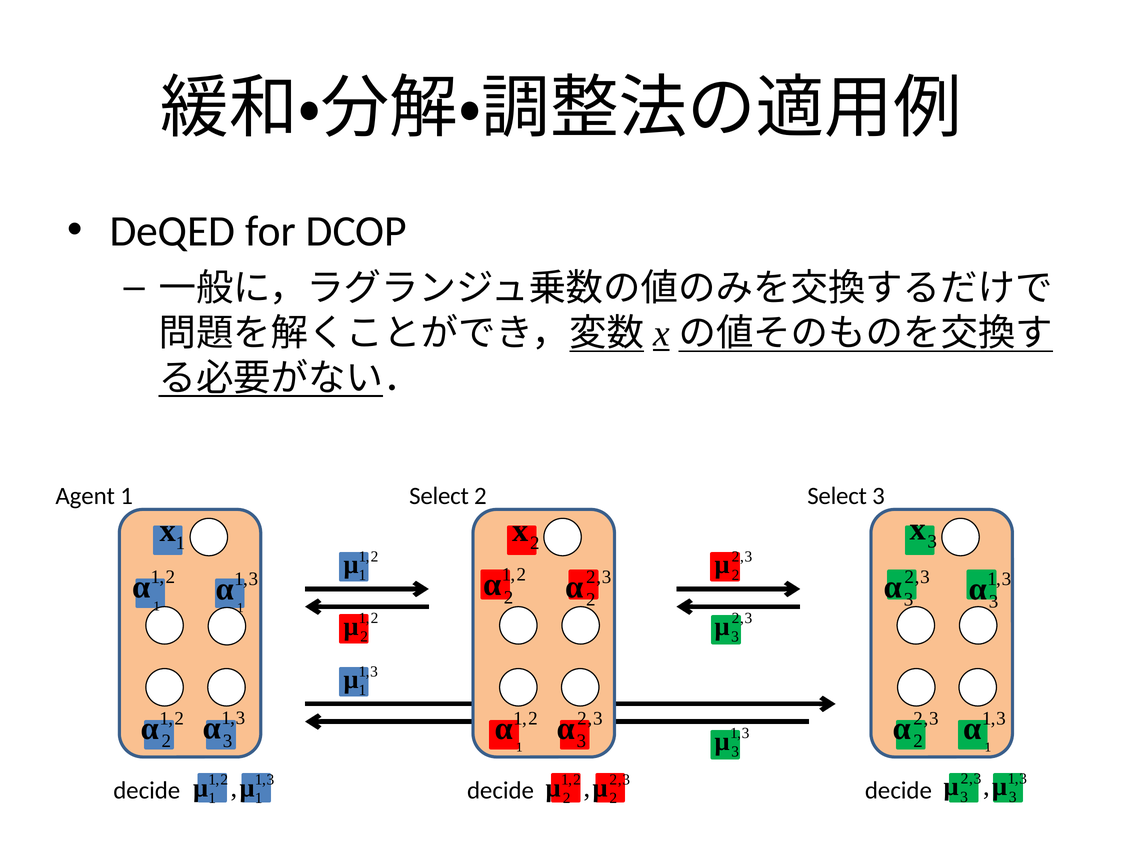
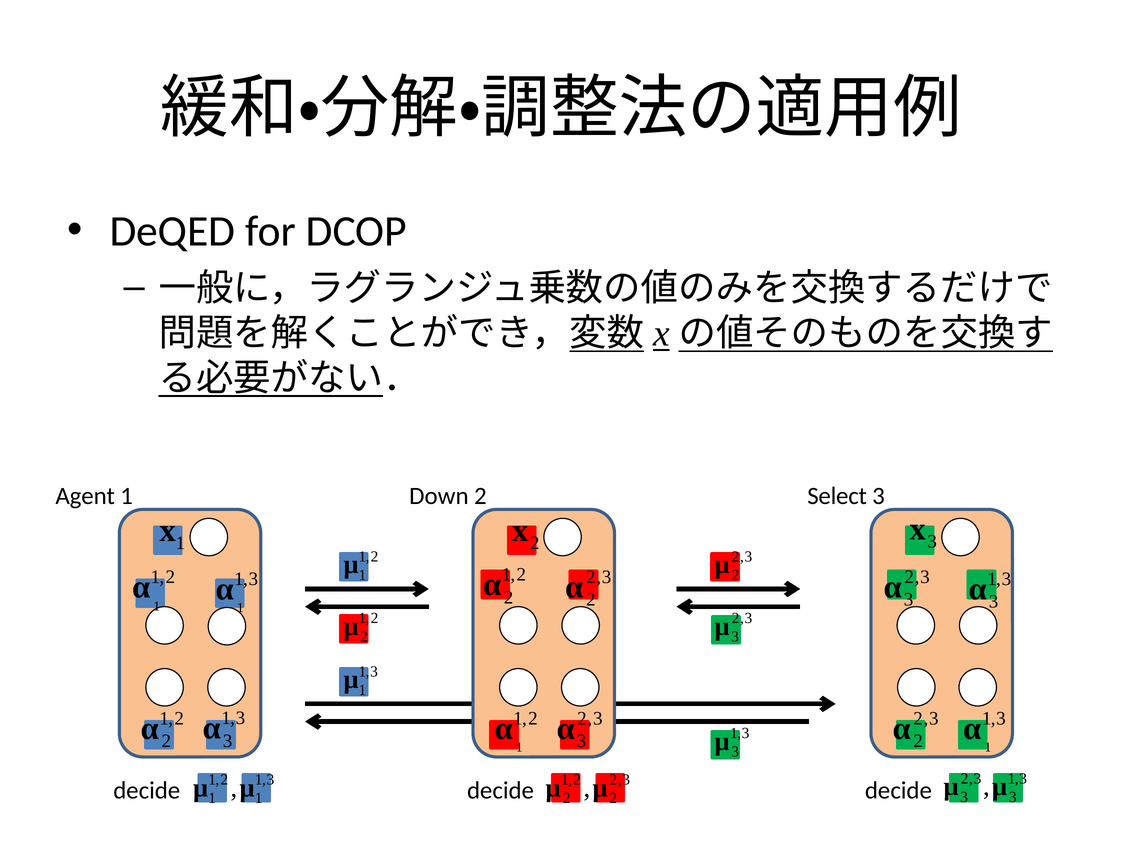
1 Select: Select -> Down
